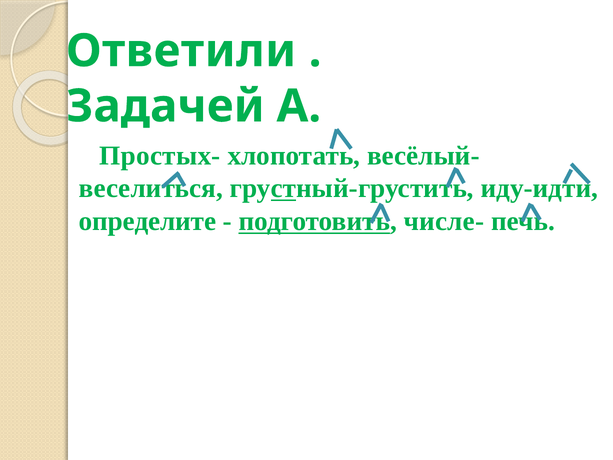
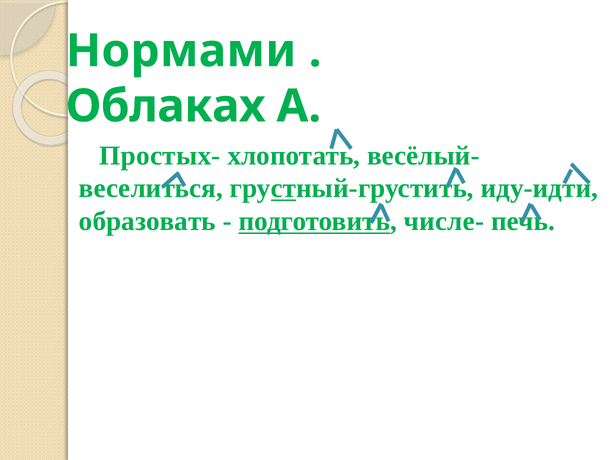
Ответили: Ответили -> Нормами
Задачей: Задачей -> Облаках
определите: определите -> образовать
